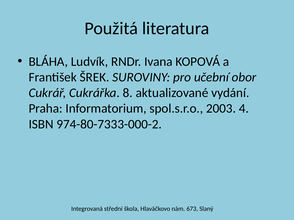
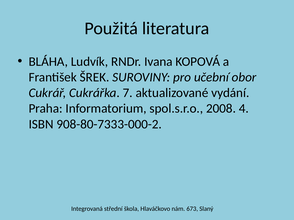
8: 8 -> 7
2003: 2003 -> 2008
974-80-7333-000-2: 974-80-7333-000-2 -> 908-80-7333-000-2
